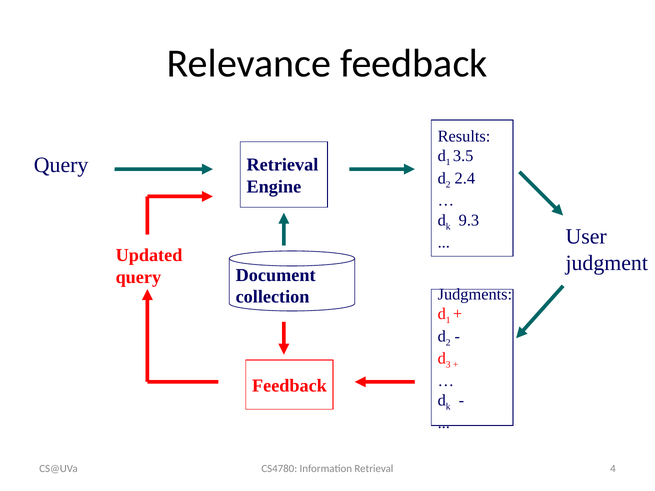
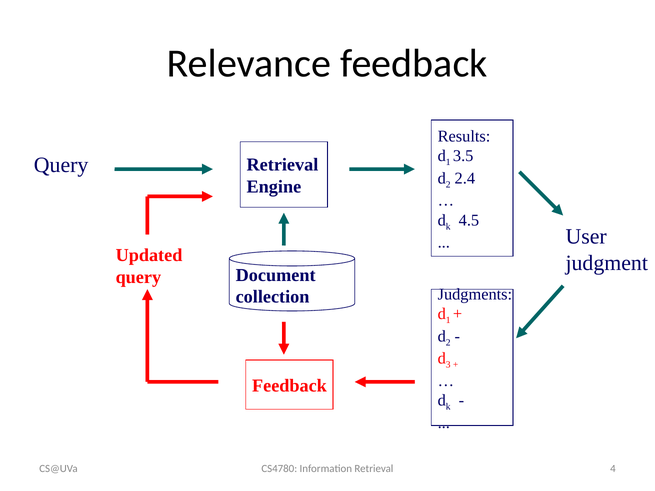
9.3: 9.3 -> 4.5
